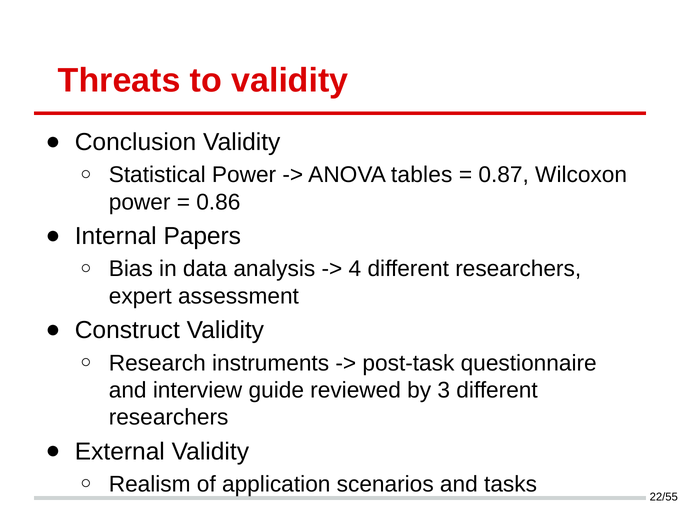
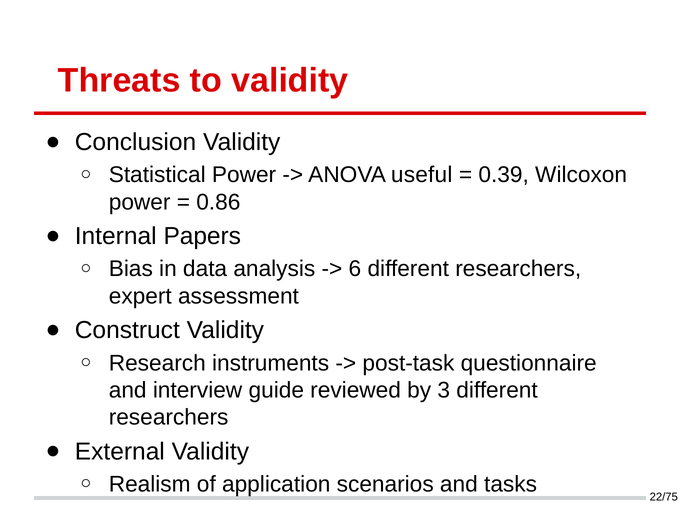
tables: tables -> useful
0.87: 0.87 -> 0.39
4: 4 -> 6
22/55: 22/55 -> 22/75
